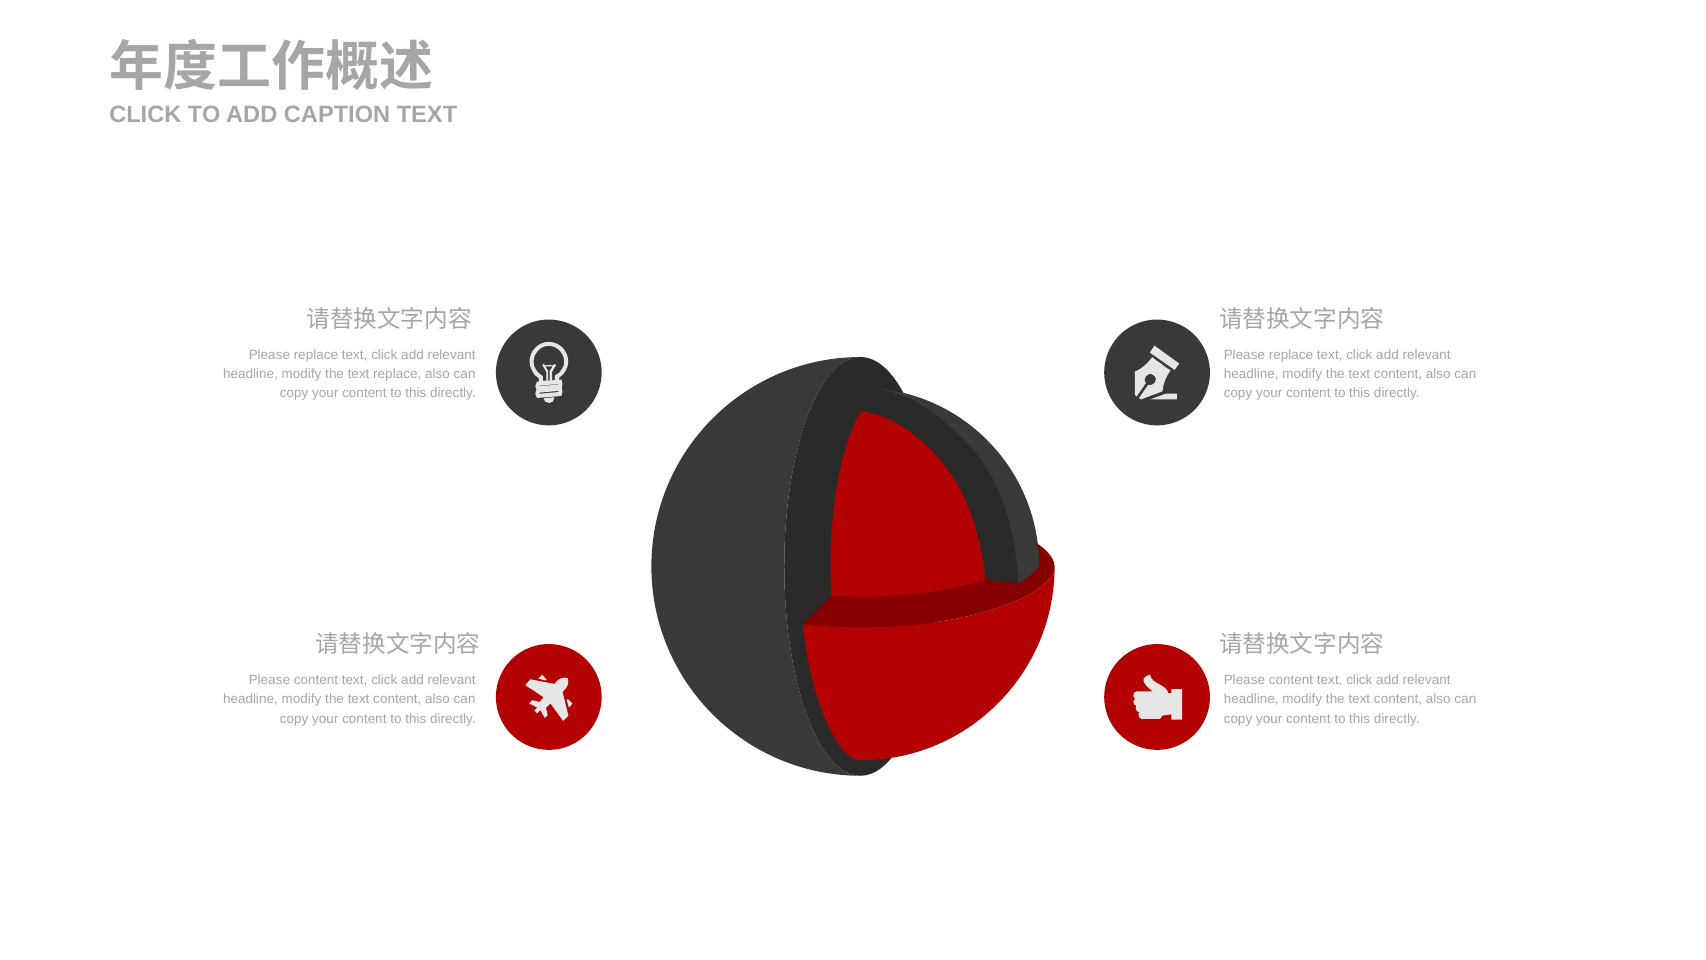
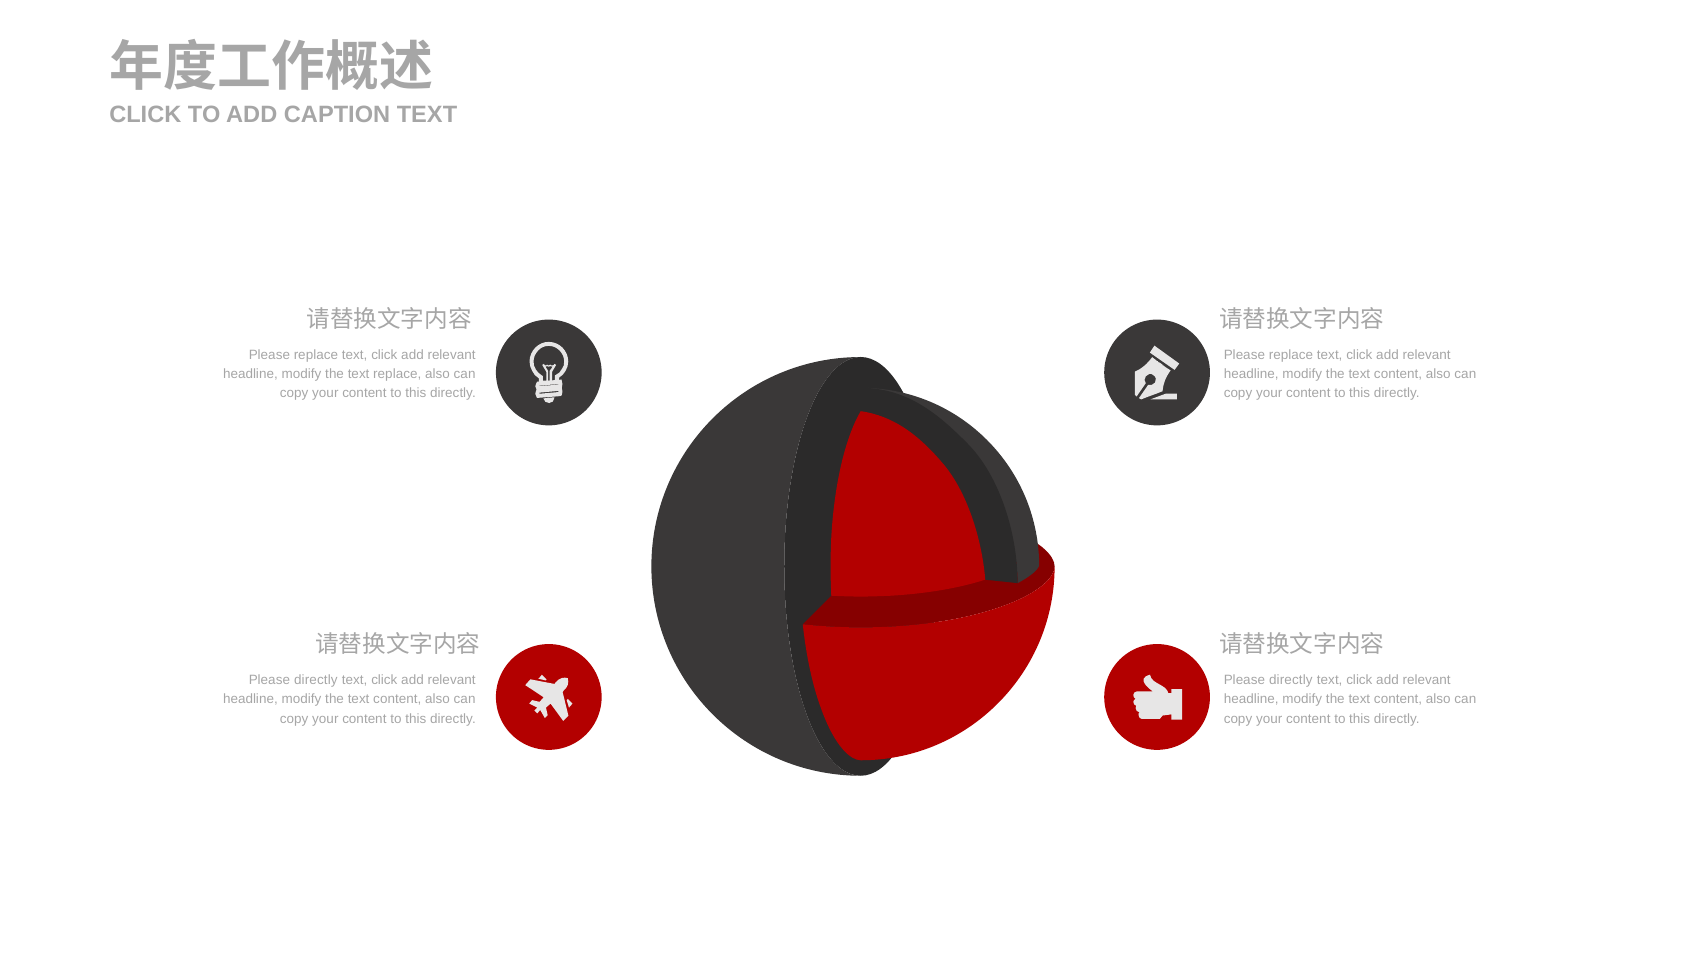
content at (316, 680): content -> directly
content at (1291, 680): content -> directly
